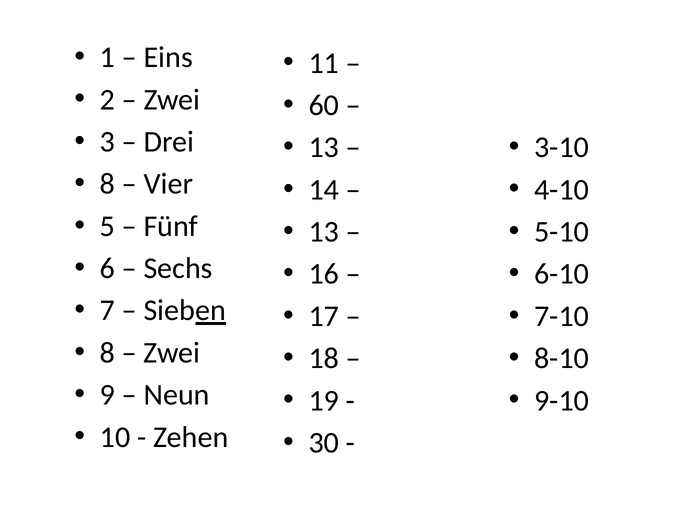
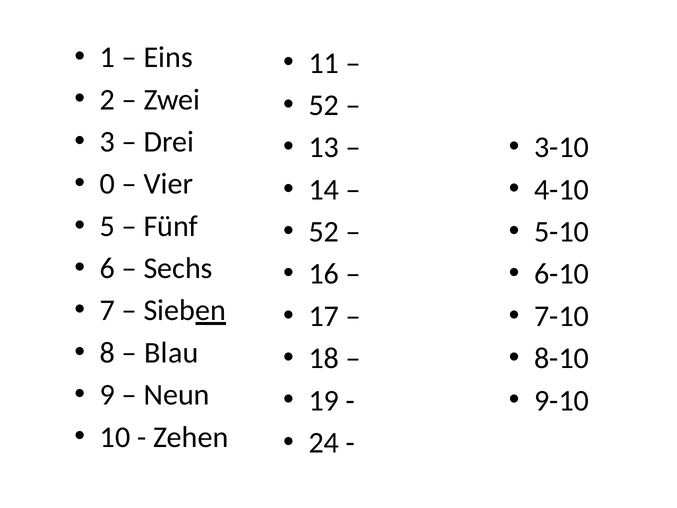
60 at (324, 105): 60 -> 52
8 at (107, 184): 8 -> 0
13 at (324, 232): 13 -> 52
Zwei at (172, 353): Zwei -> Blau
30: 30 -> 24
